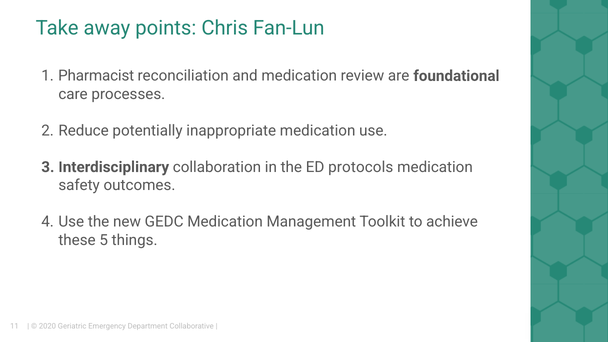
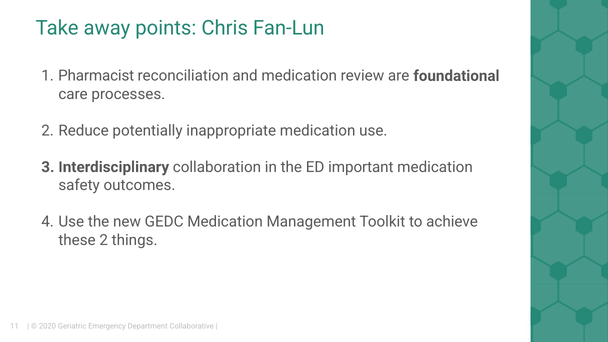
protocols: protocols -> important
these 5: 5 -> 2
